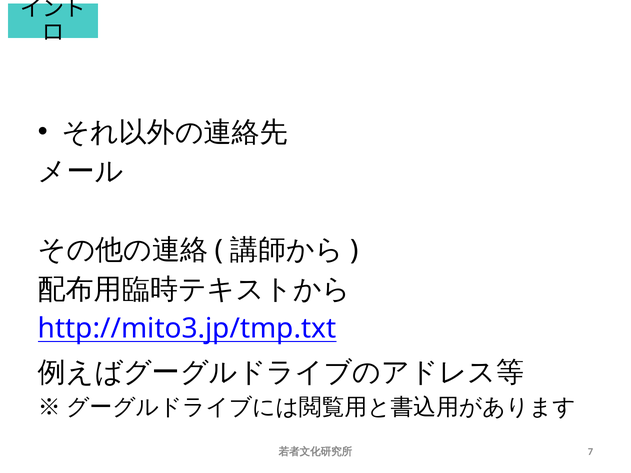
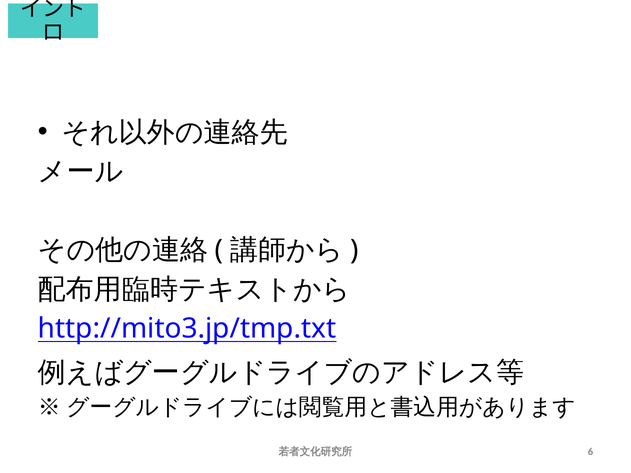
7: 7 -> 6
